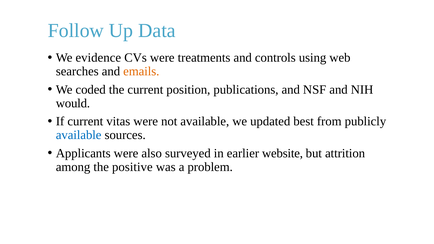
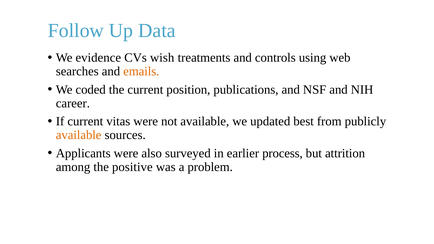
CVs were: were -> wish
would: would -> career
available at (79, 135) colour: blue -> orange
website: website -> process
